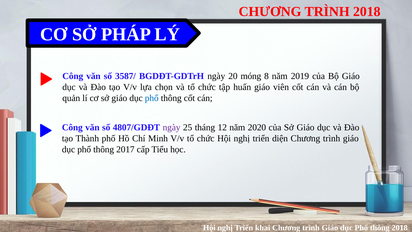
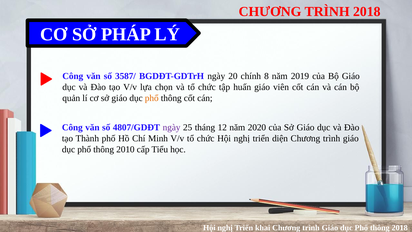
móng: móng -> chính
phổ at (152, 98) colour: blue -> orange
2017: 2017 -> 2010
